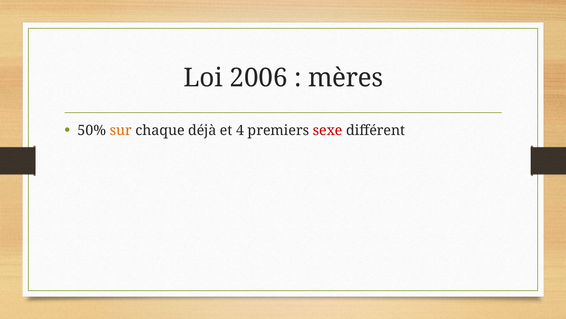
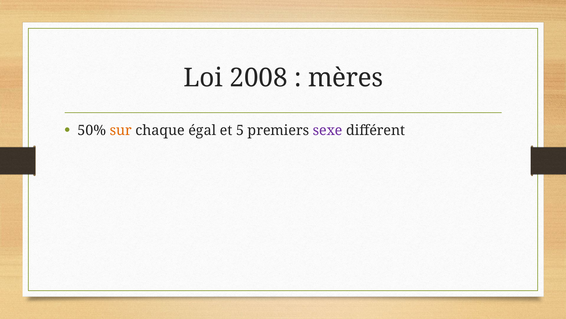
2006: 2006 -> 2008
déjà: déjà -> égal
4: 4 -> 5
sexe colour: red -> purple
